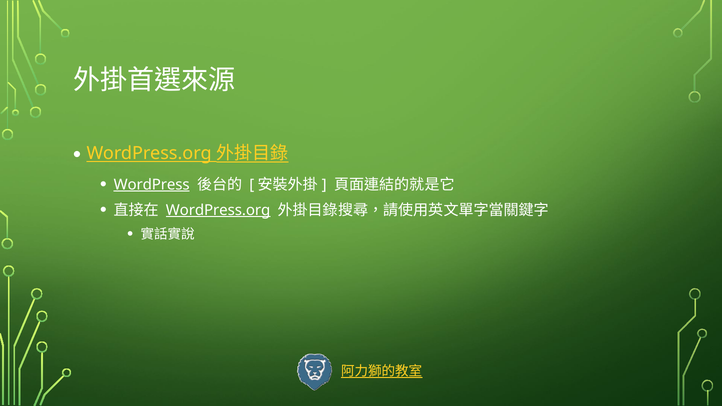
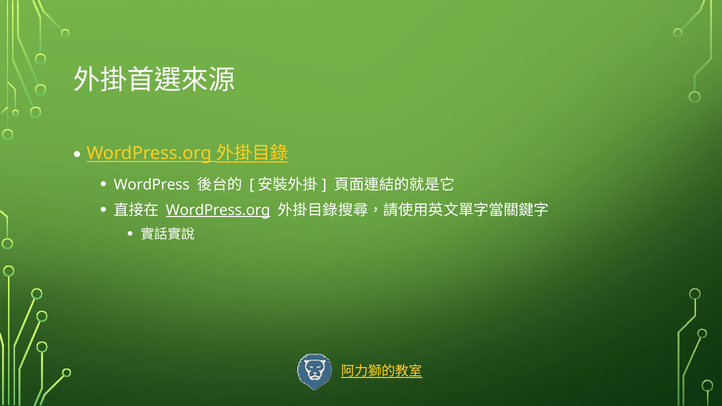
WordPress underline: present -> none
